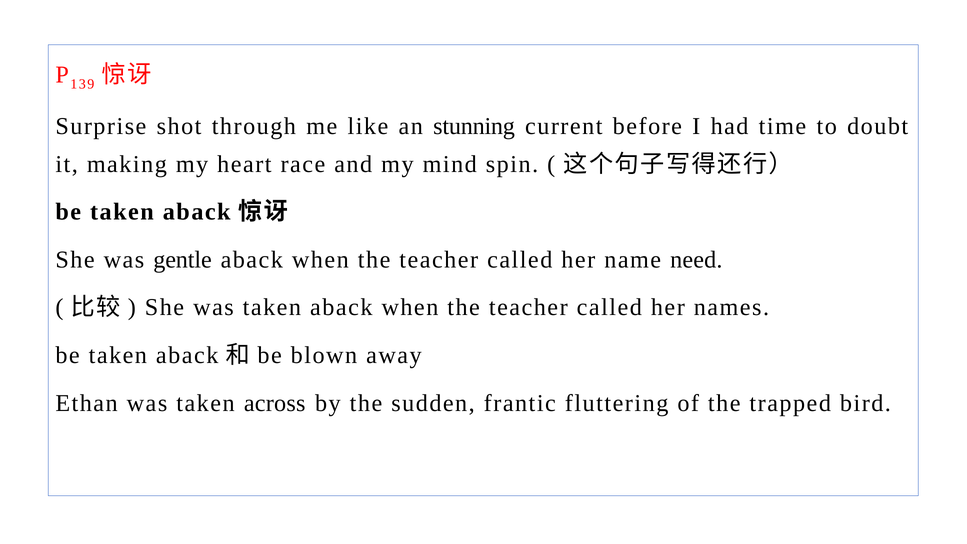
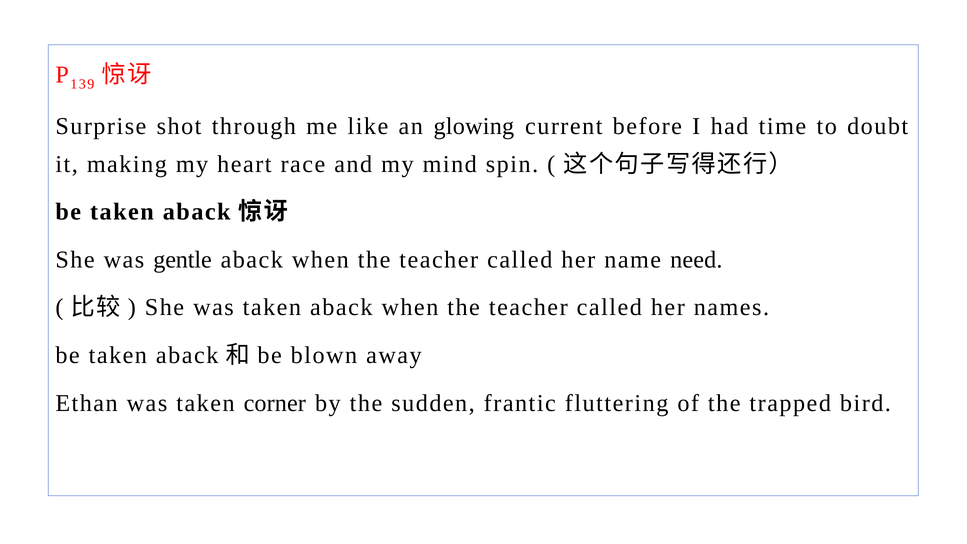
stunning: stunning -> glowing
across: across -> corner
